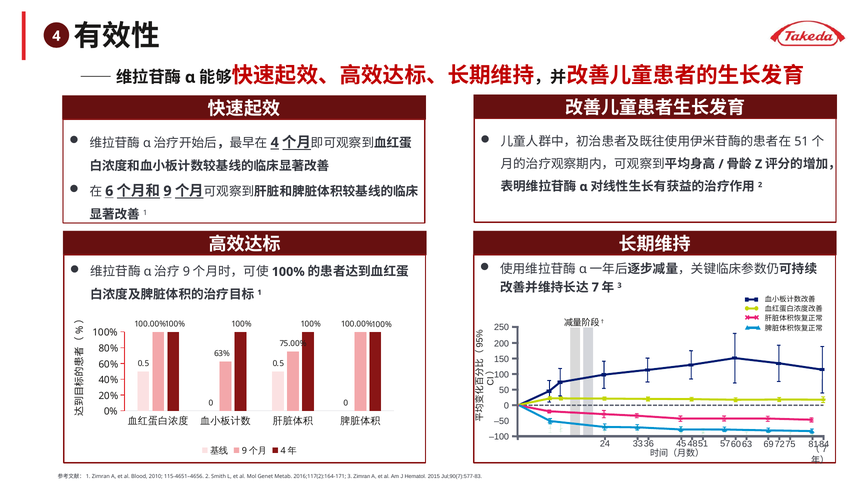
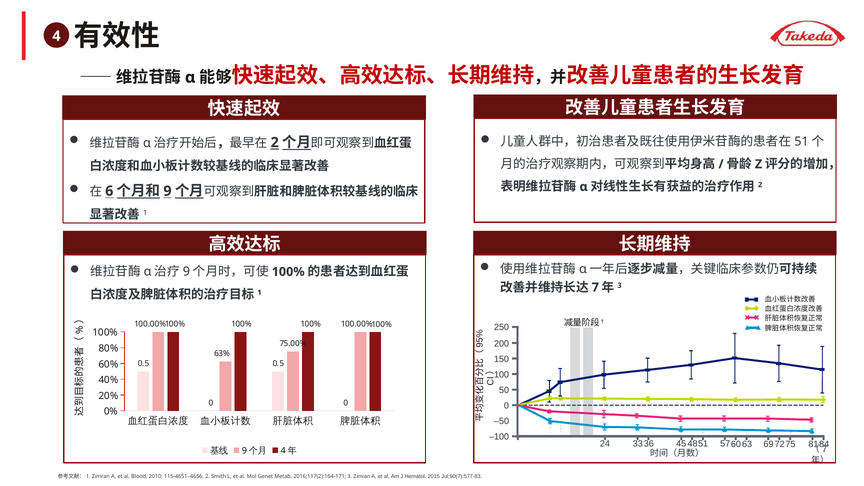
4 at (275, 142): 4 -> 2
